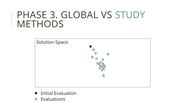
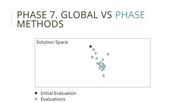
3: 3 -> 7
VS STUDY: STUDY -> PHASE
